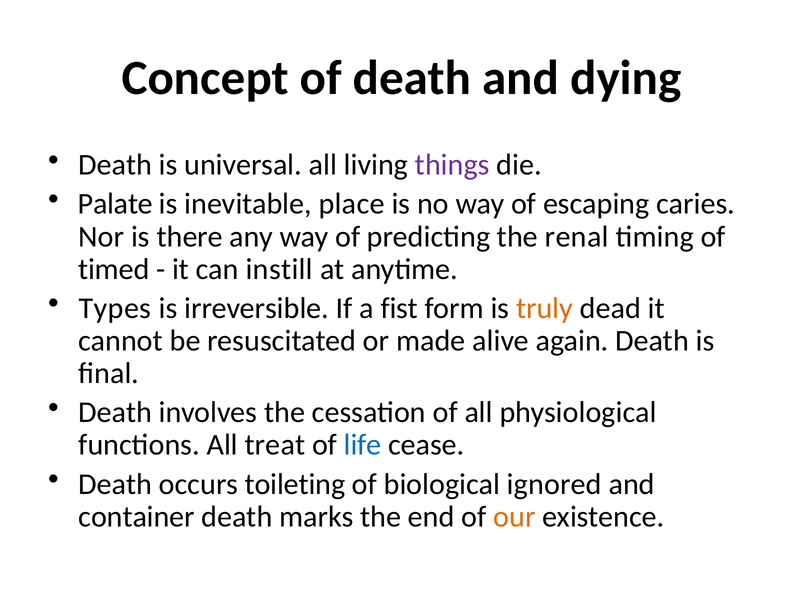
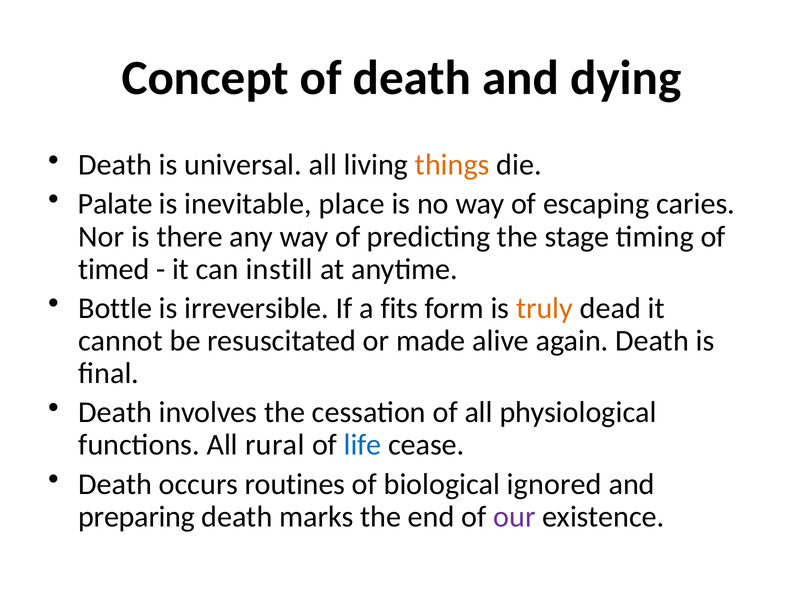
things colour: purple -> orange
renal: renal -> stage
Types: Types -> Bottle
fist: fist -> fits
treat: treat -> rural
toileting: toileting -> routines
container: container -> preparing
our colour: orange -> purple
